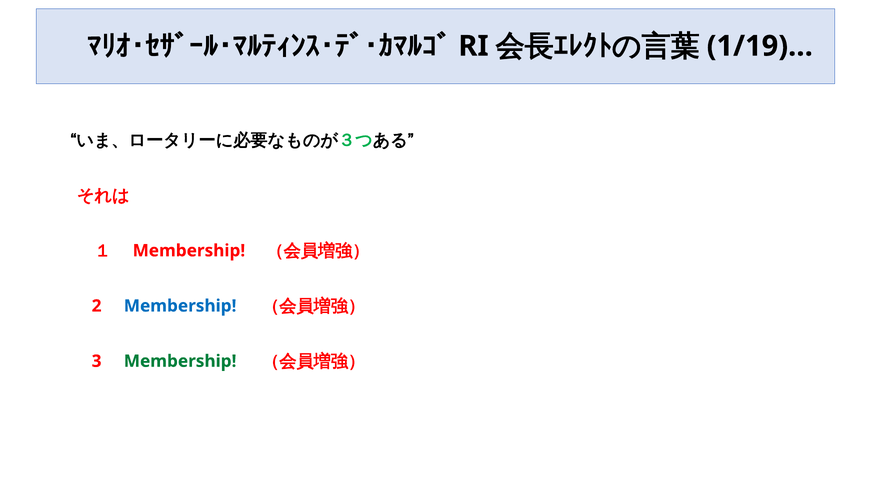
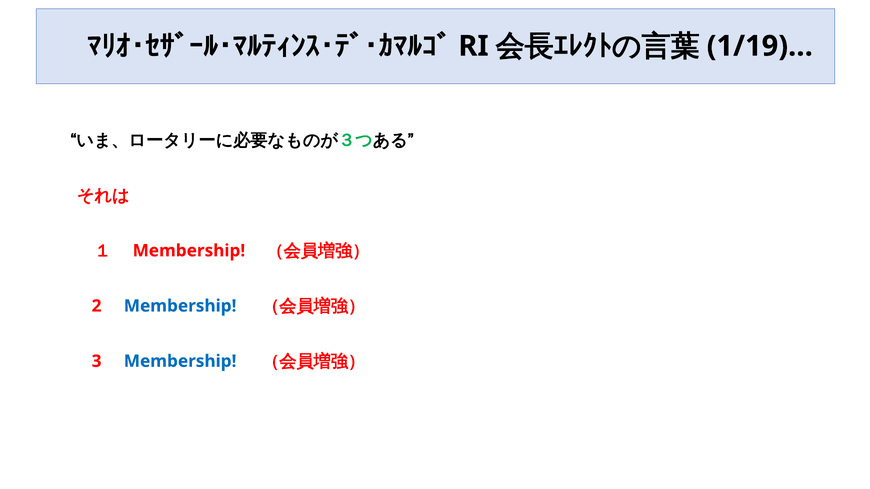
Membership at (180, 361) colour: green -> blue
